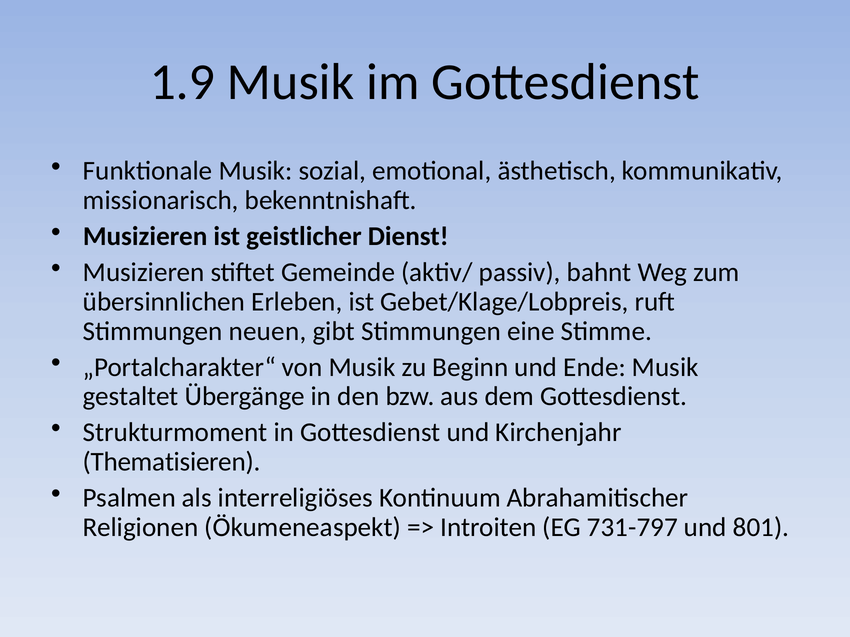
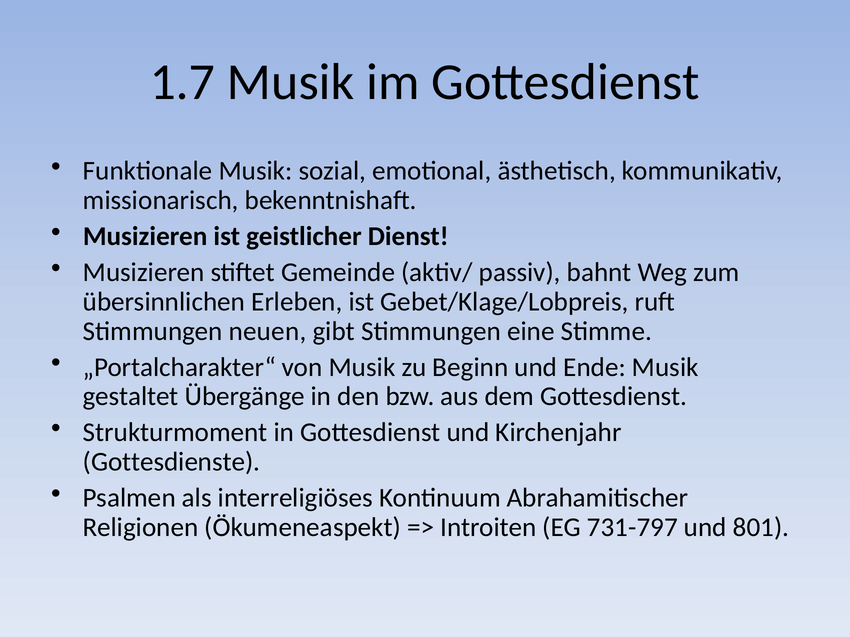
1.9: 1.9 -> 1.7
Thematisieren: Thematisieren -> Gottesdienste
